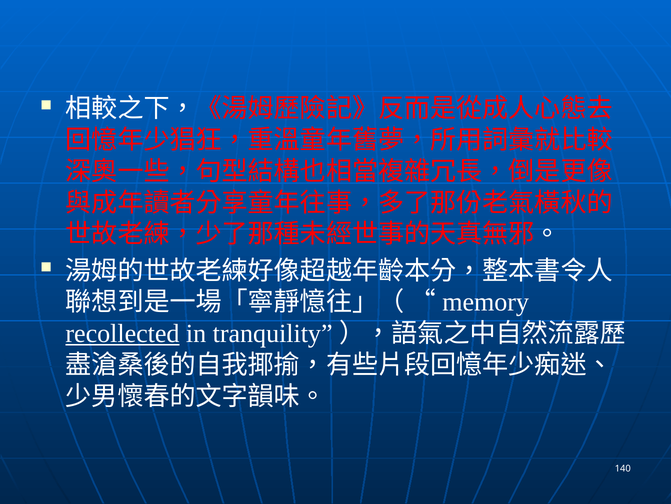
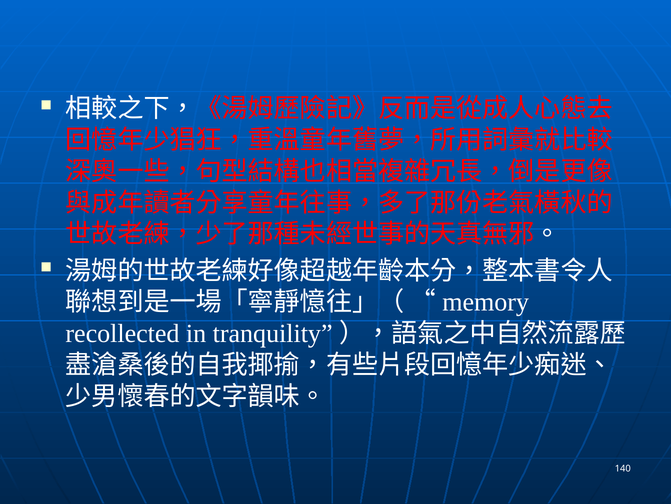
recollected underline: present -> none
